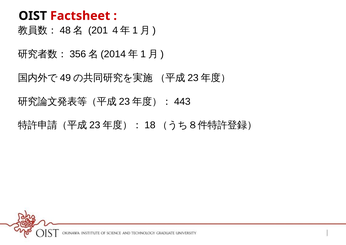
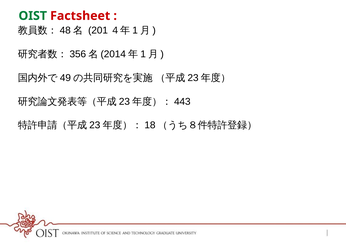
OIST colour: black -> green
